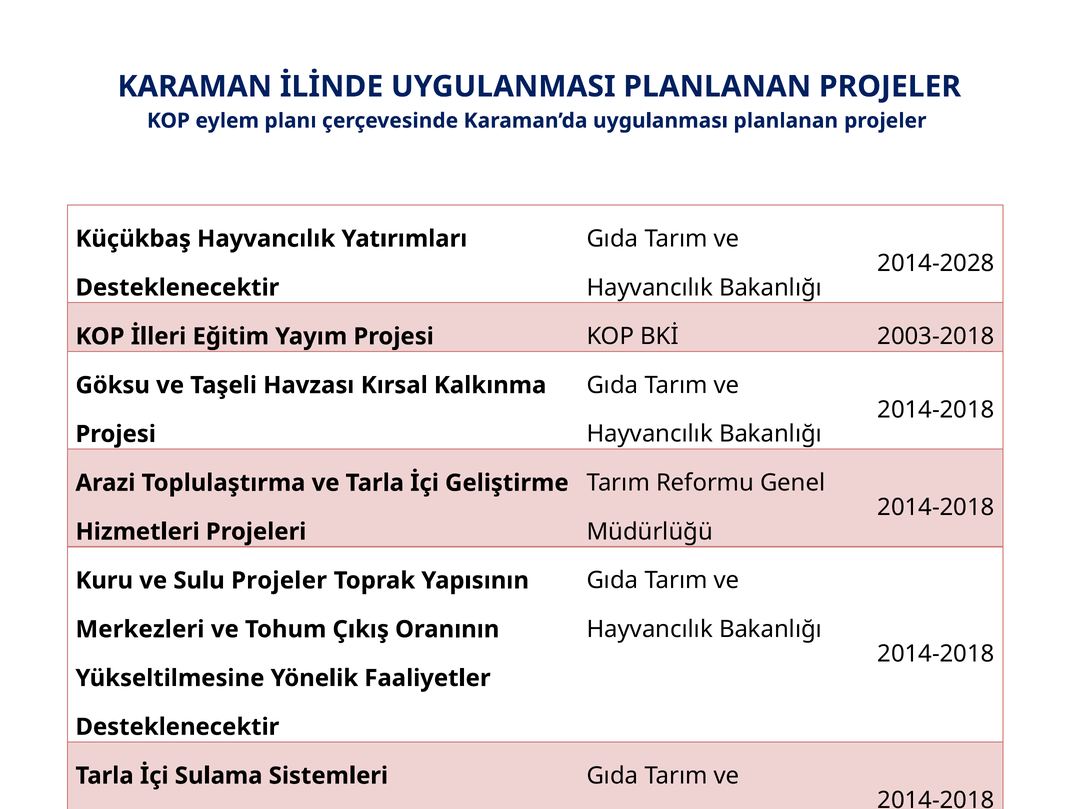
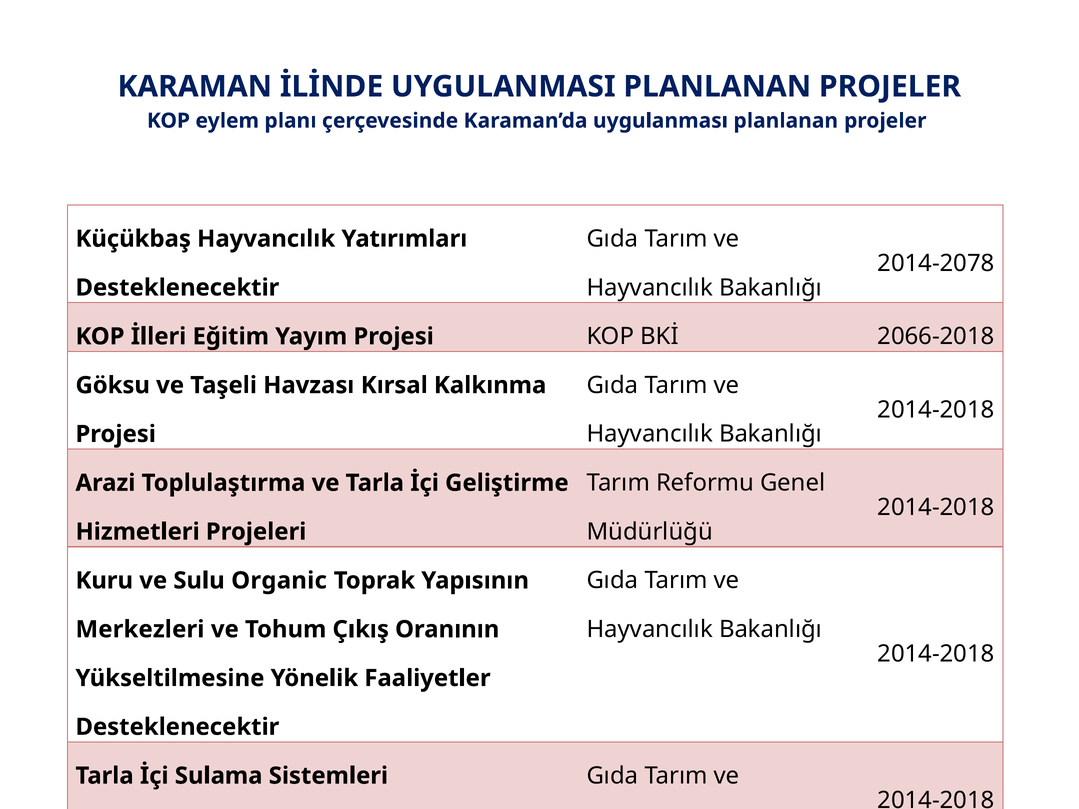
2014-2028: 2014-2028 -> 2014-2078
2003-2018: 2003-2018 -> 2066-2018
Sulu Projeler: Projeler -> Organic
